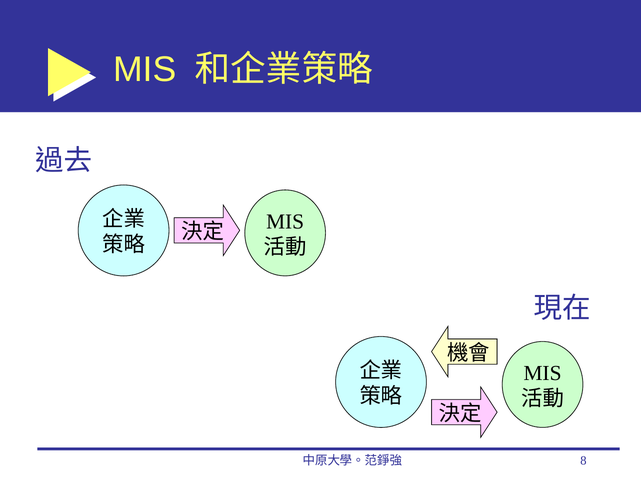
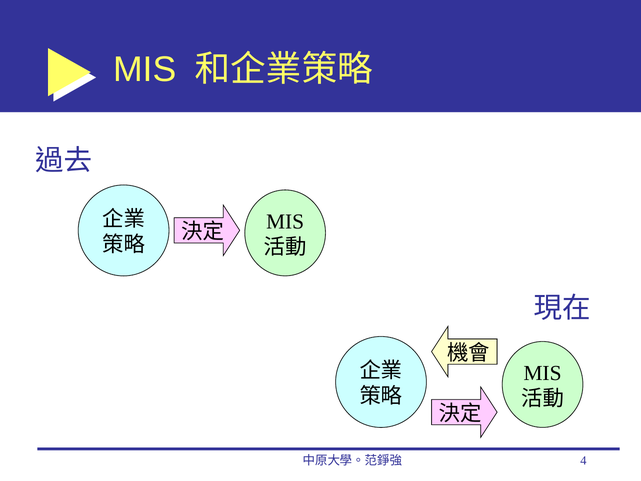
8: 8 -> 4
